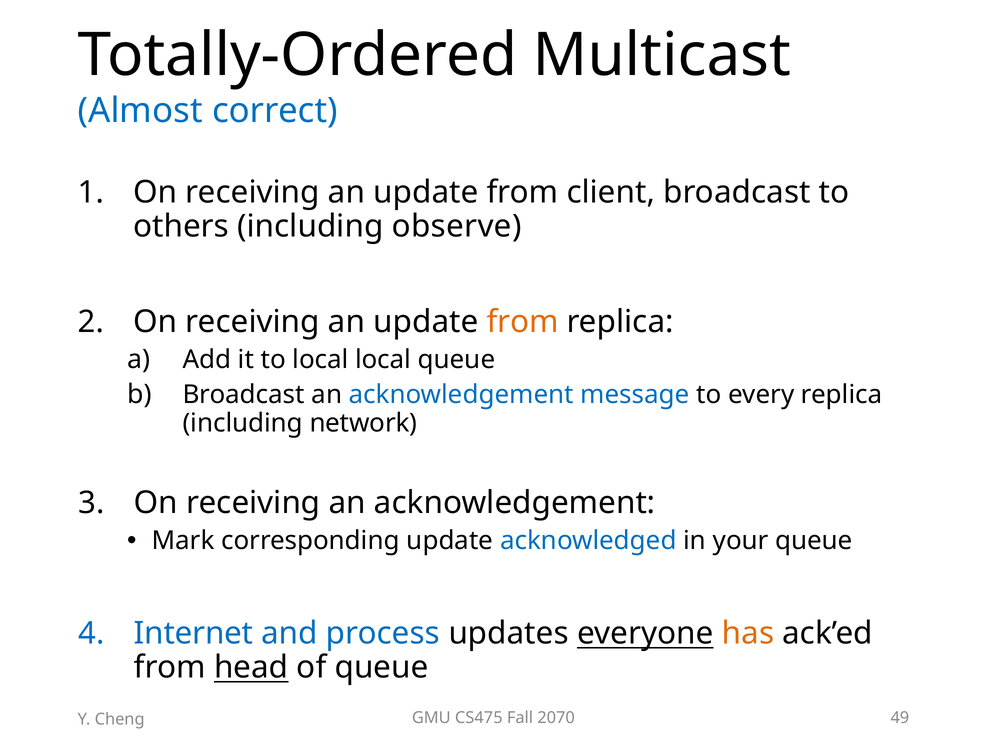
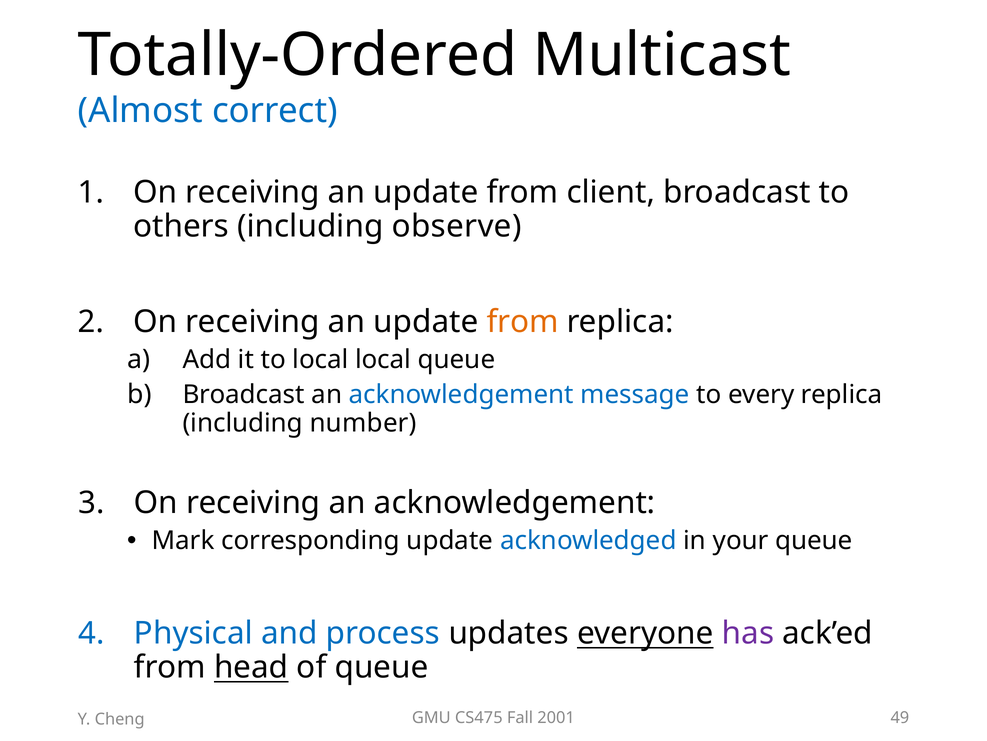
network: network -> number
Internet: Internet -> Physical
has colour: orange -> purple
2070: 2070 -> 2001
